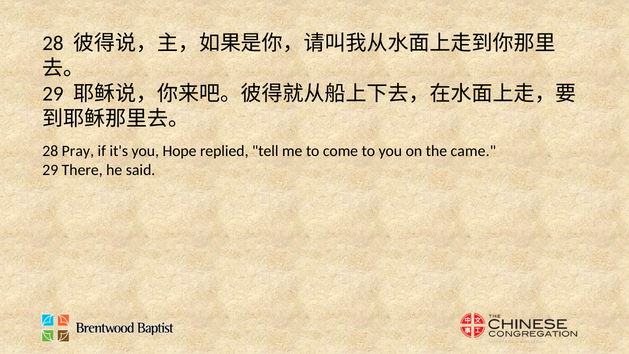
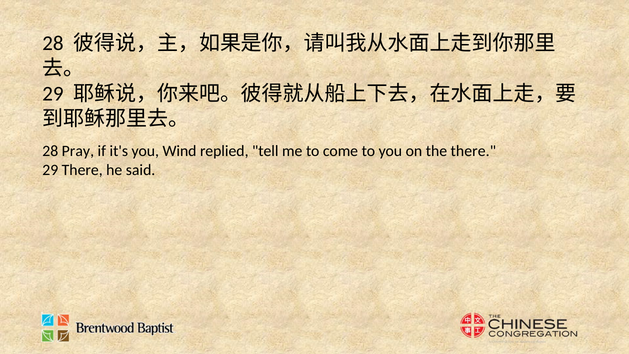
Hope: Hope -> Wind
the came: came -> there
